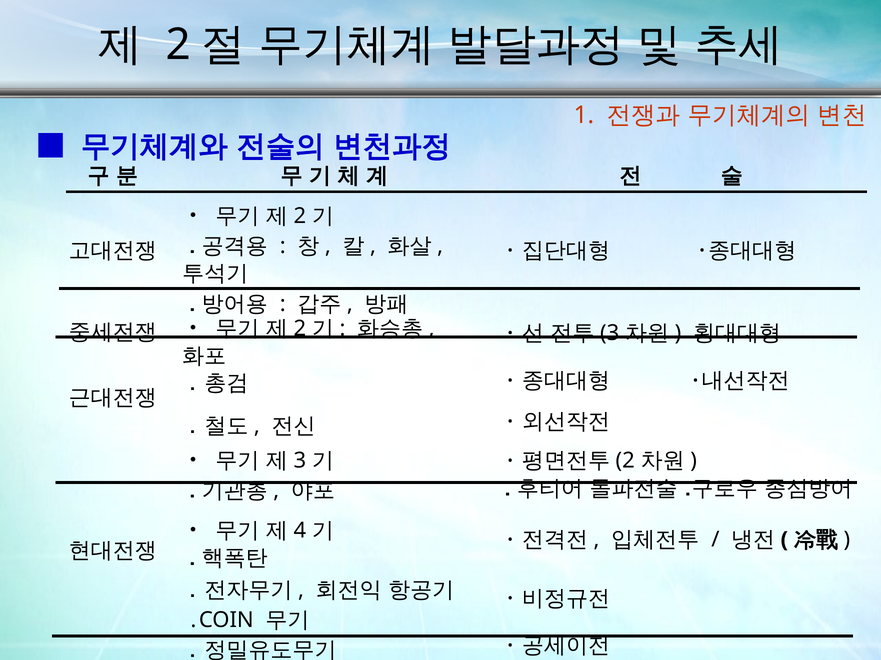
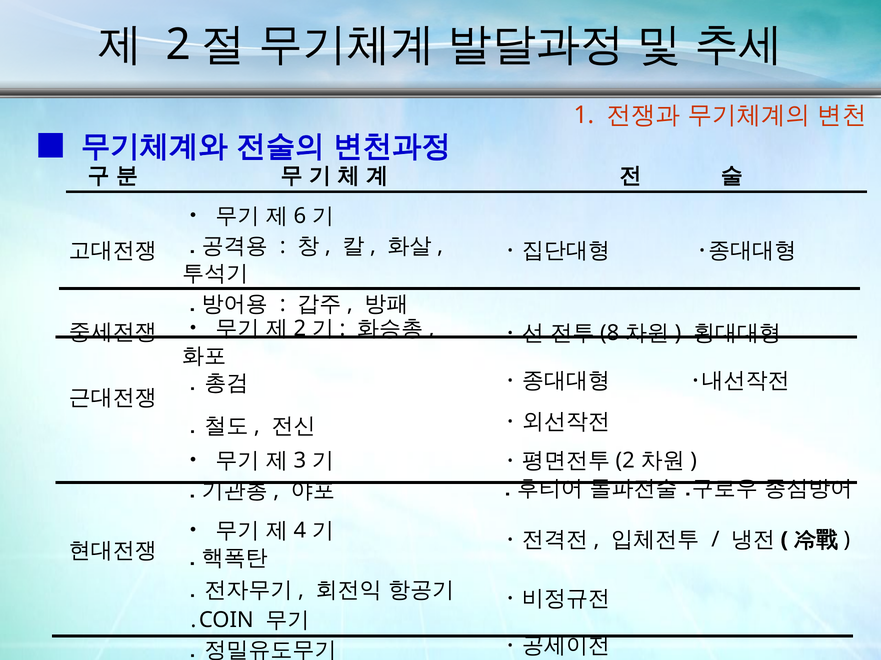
2 at (300, 216): 2 -> 6
3 at (610, 333): 3 -> 8
